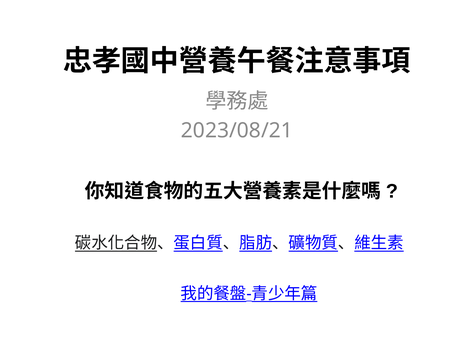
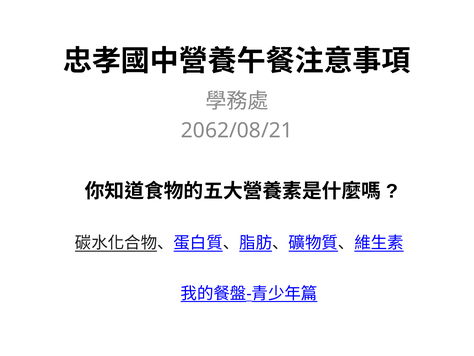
2023/08/21: 2023/08/21 -> 2062/08/21
